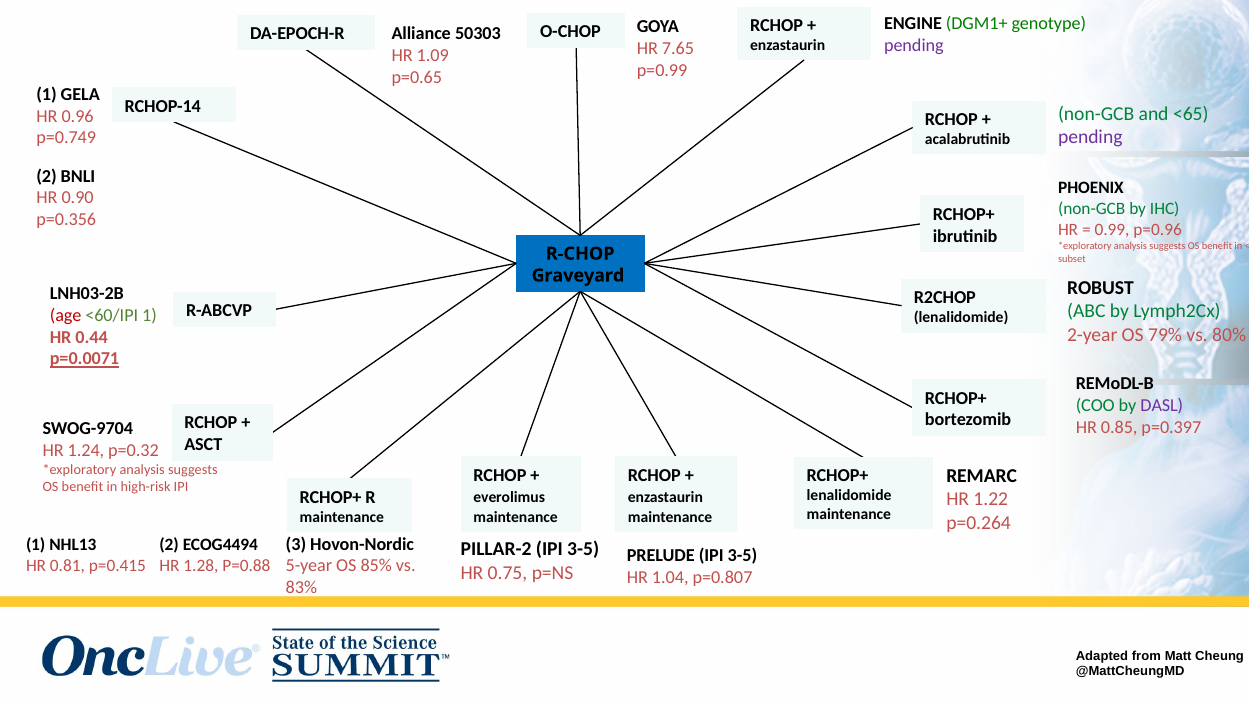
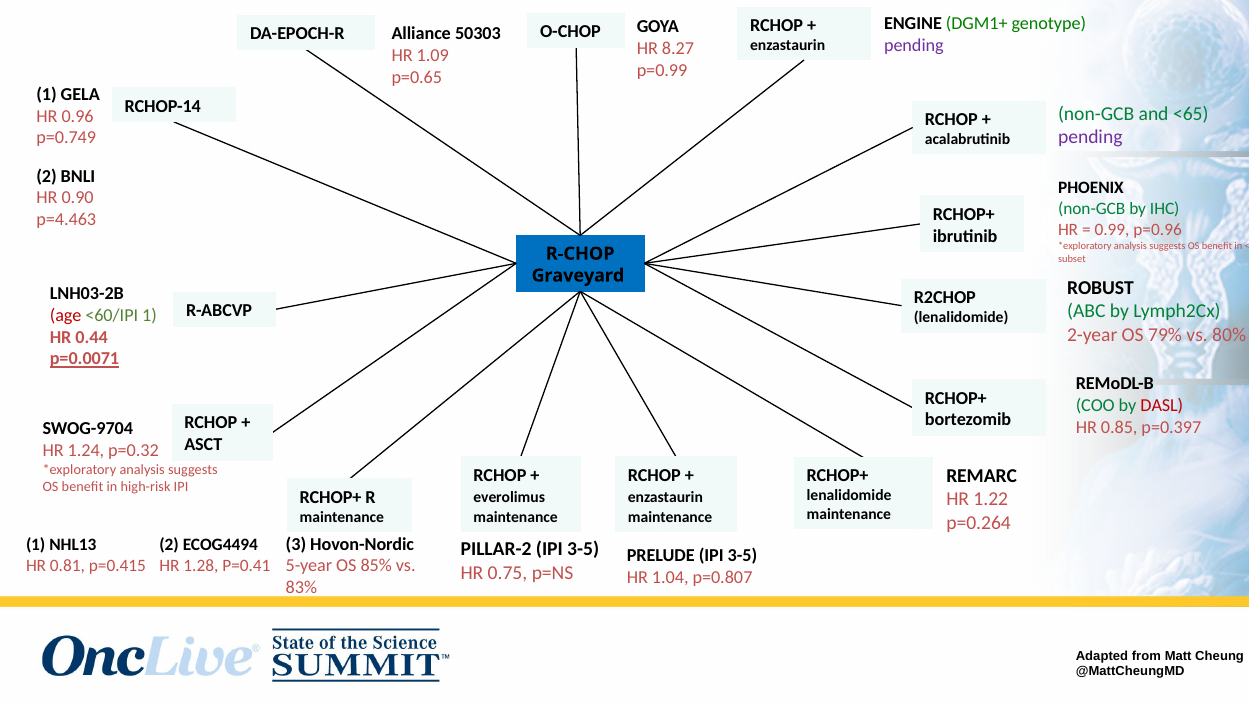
7.65: 7.65 -> 8.27
p=0.356: p=0.356 -> p=4.463
DASL colour: purple -> red
P=0.88: P=0.88 -> P=0.41
